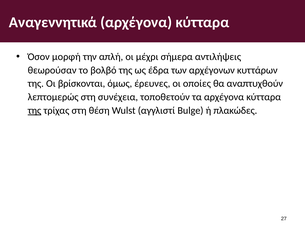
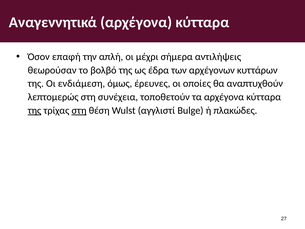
μορφή: μορφή -> επαφή
βρίσκονται: βρίσκονται -> ενδιάμεση
στη at (79, 110) underline: none -> present
